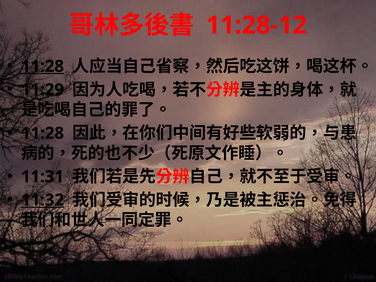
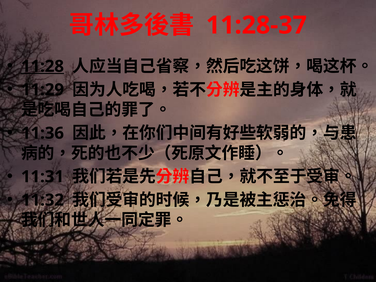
11:28-12: 11:28-12 -> 11:28-37
11:28 at (42, 133): 11:28 -> 11:36
11:32 underline: present -> none
